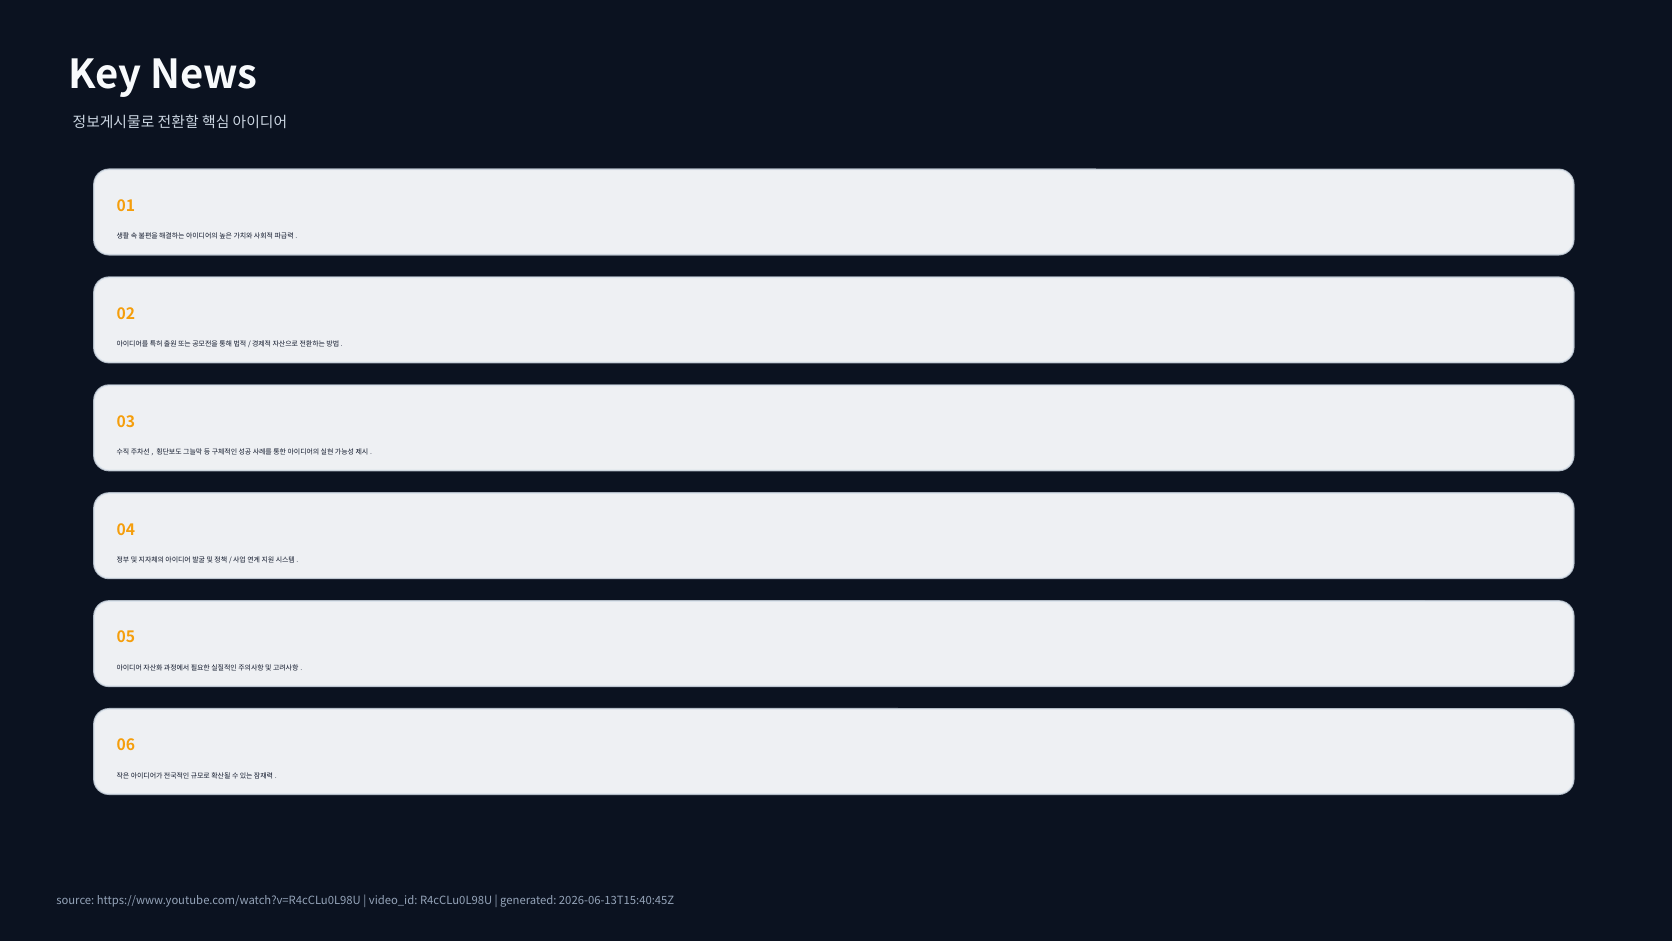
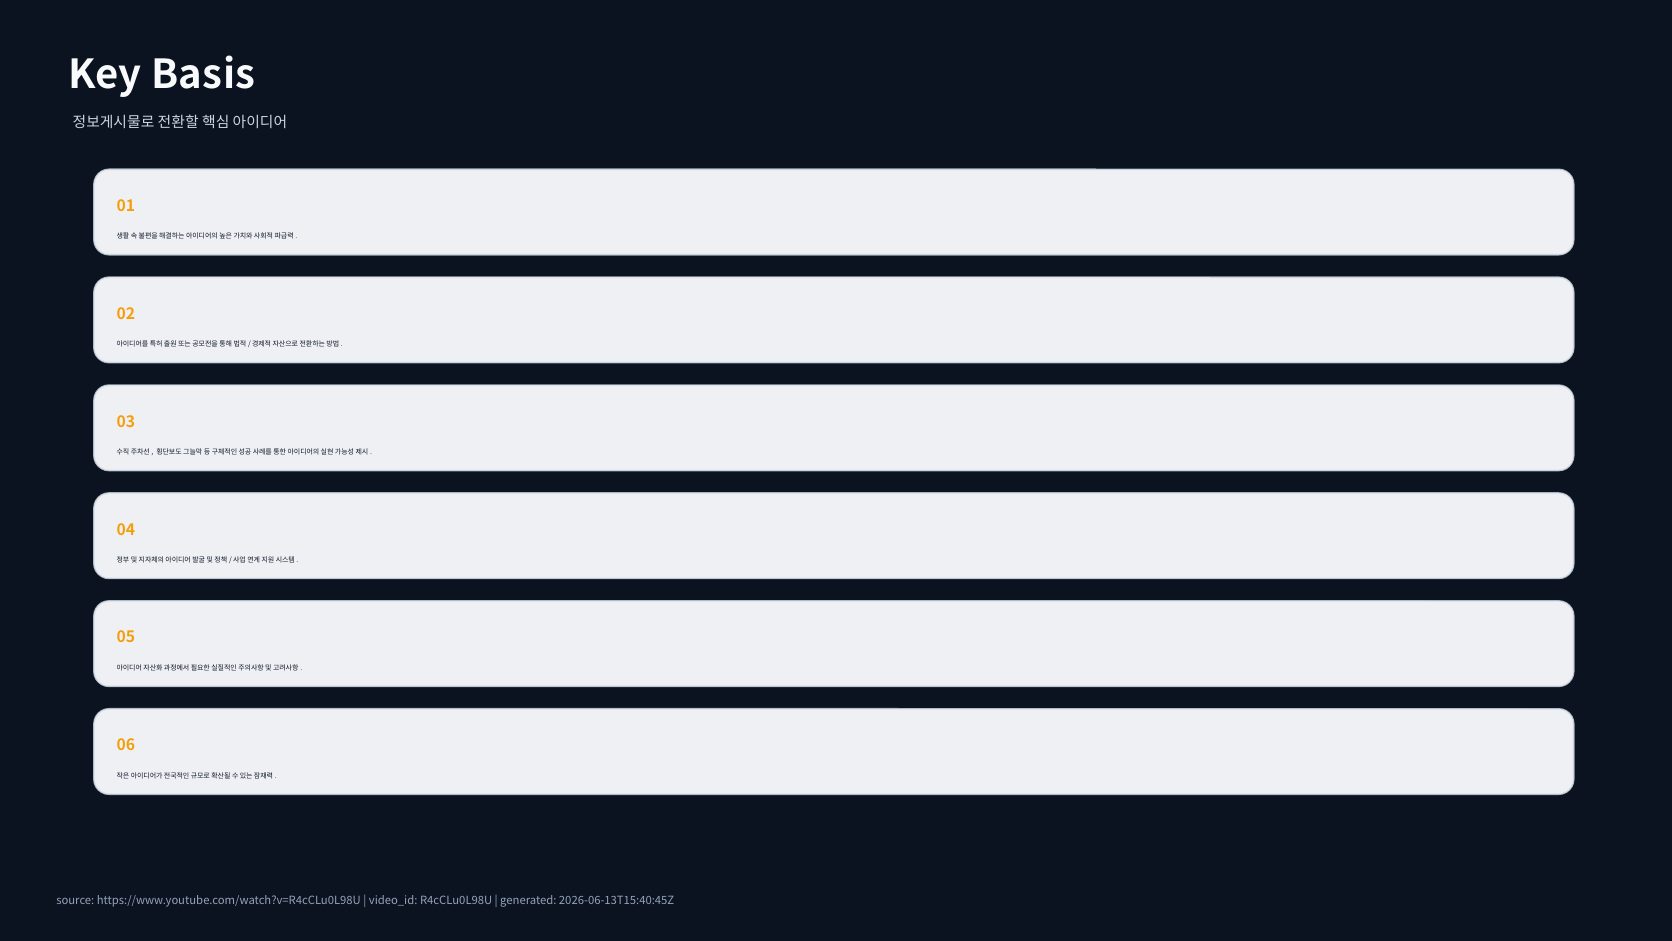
News: News -> Basis
